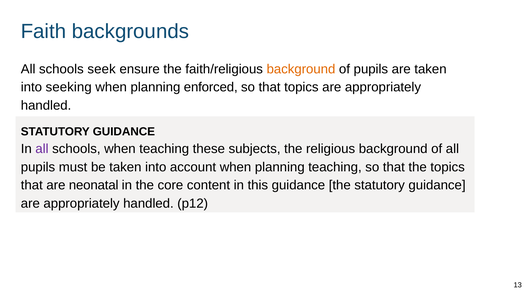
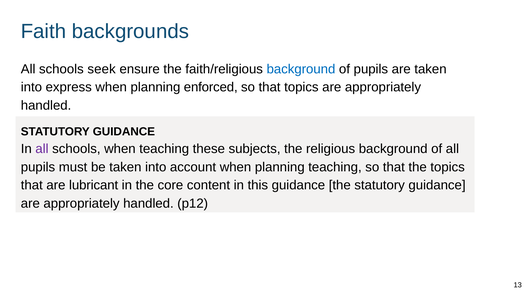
background at (301, 69) colour: orange -> blue
seeking: seeking -> express
neonatal: neonatal -> lubricant
